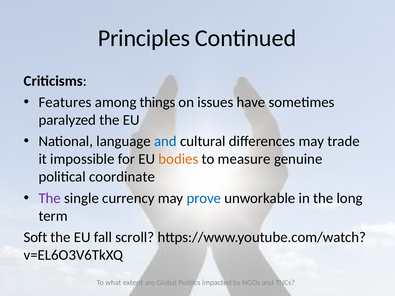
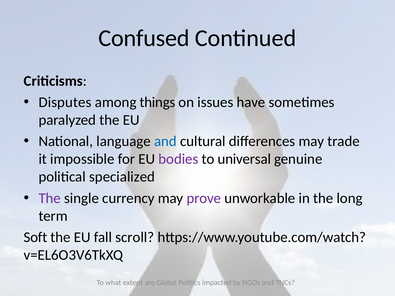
Principles: Principles -> Confused
Features: Features -> Disputes
bodies colour: orange -> purple
measure: measure -> universal
coordinate: coordinate -> specialized
prove colour: blue -> purple
